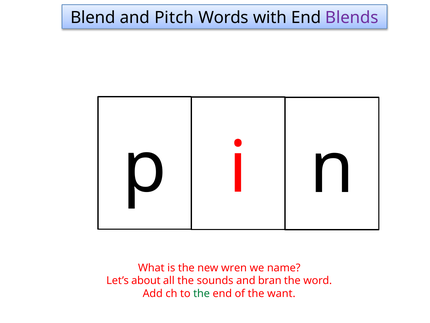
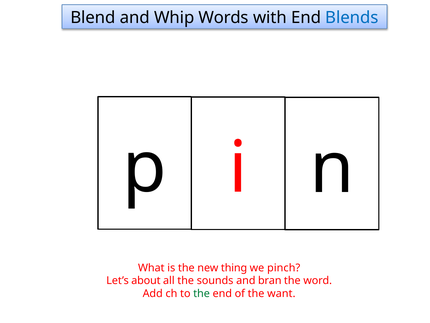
Pitch: Pitch -> Whip
Blends colour: purple -> blue
wren: wren -> thing
name: name -> pinch
